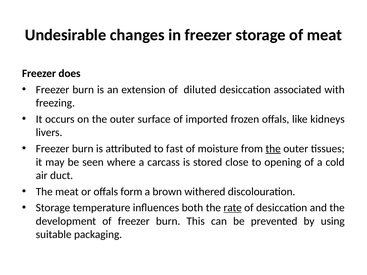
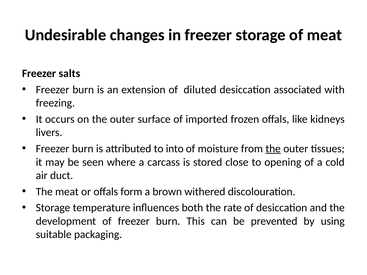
does: does -> salts
fast: fast -> into
rate underline: present -> none
